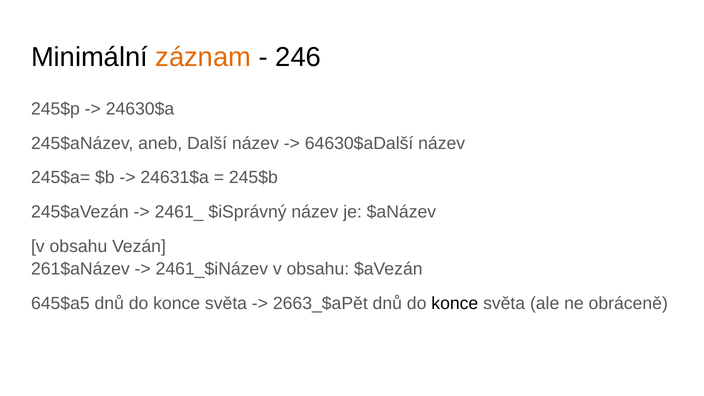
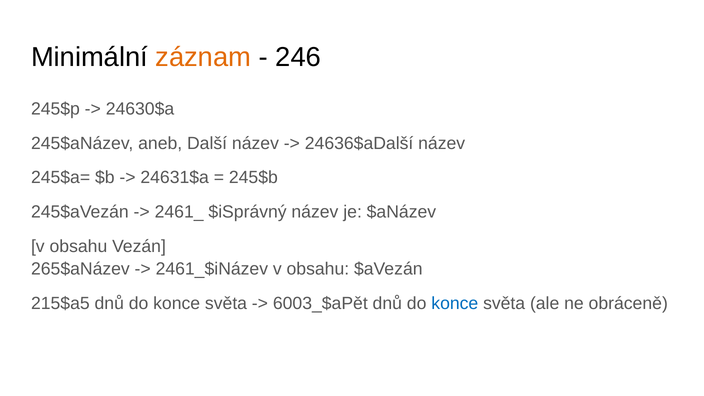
64630$aDalší: 64630$aDalší -> 24636$aDalší
261$aNázev: 261$aNázev -> 265$aNázev
645$a5: 645$a5 -> 215$a5
2663_$aPět: 2663_$aPět -> 6003_$aPět
konce at (455, 303) colour: black -> blue
